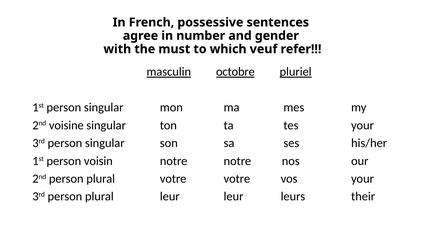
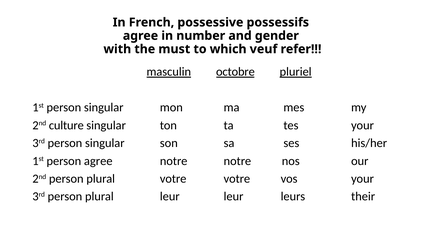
sentences: sentences -> possessifs
voisine: voisine -> culture
person voisin: voisin -> agree
